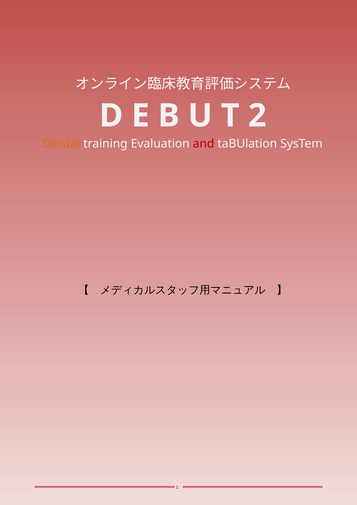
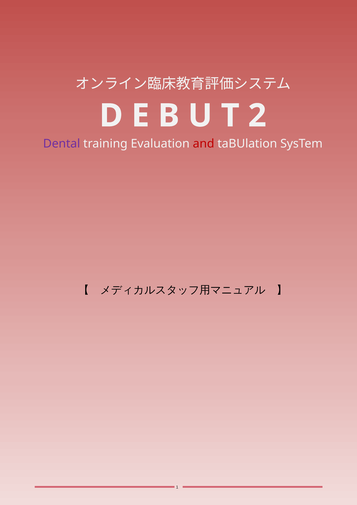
Dental colour: orange -> purple
